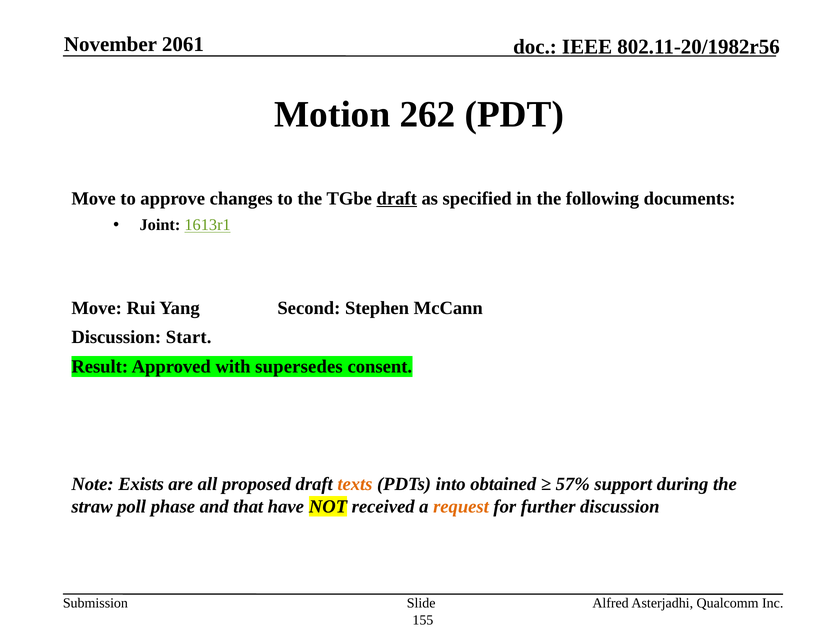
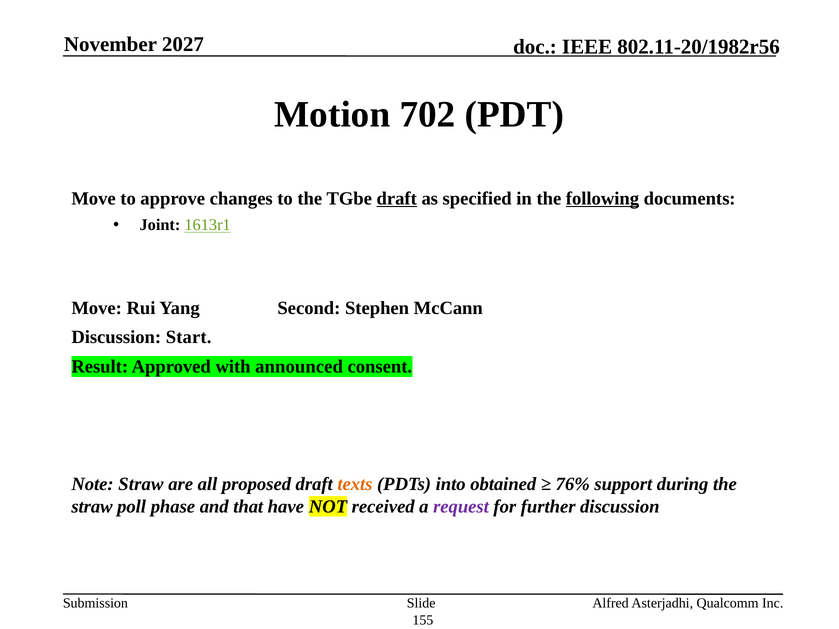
2061: 2061 -> 2027
262: 262 -> 702
following underline: none -> present
supersedes: supersedes -> announced
Note Exists: Exists -> Straw
57%: 57% -> 76%
request colour: orange -> purple
